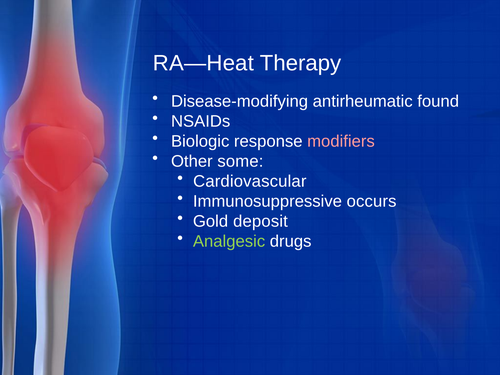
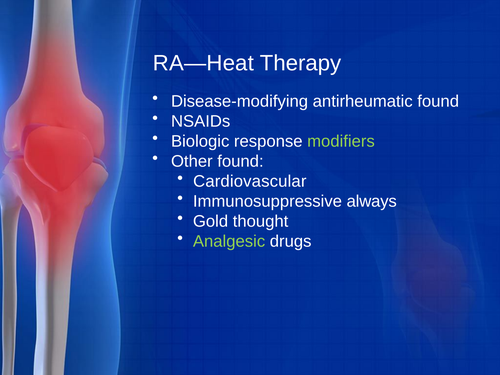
modifiers colour: pink -> light green
Other some: some -> found
occurs: occurs -> always
deposit: deposit -> thought
